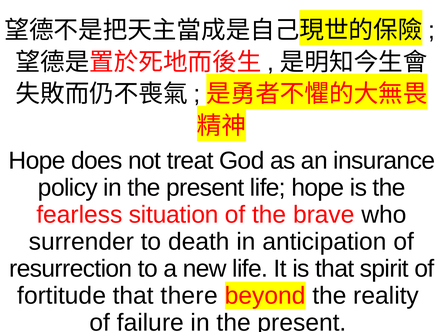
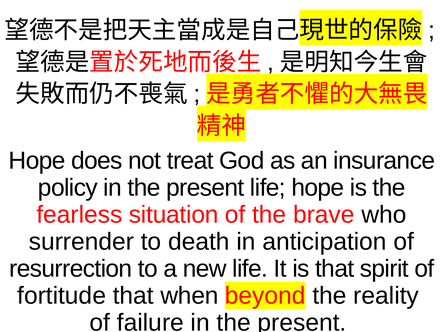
there: there -> when
